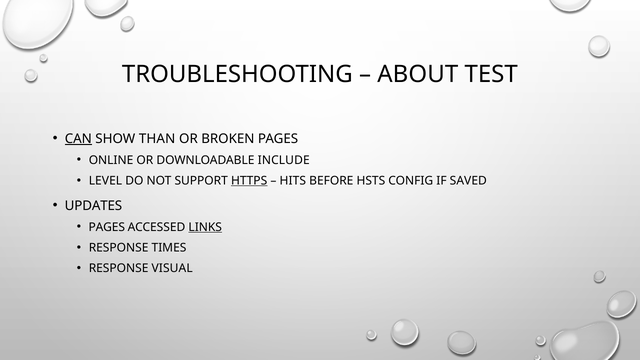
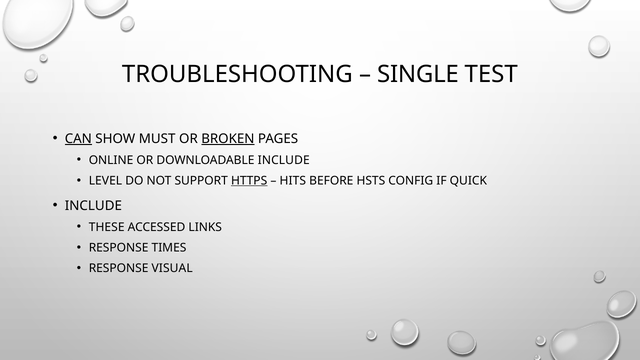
ABOUT: ABOUT -> SINGLE
THAN: THAN -> MUST
BROKEN underline: none -> present
SAVED: SAVED -> QUICK
UPDATES at (93, 206): UPDATES -> INCLUDE
PAGES at (107, 227): PAGES -> THESE
LINKS underline: present -> none
